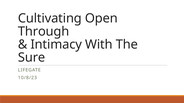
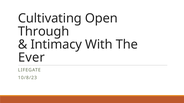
Sure: Sure -> Ever
